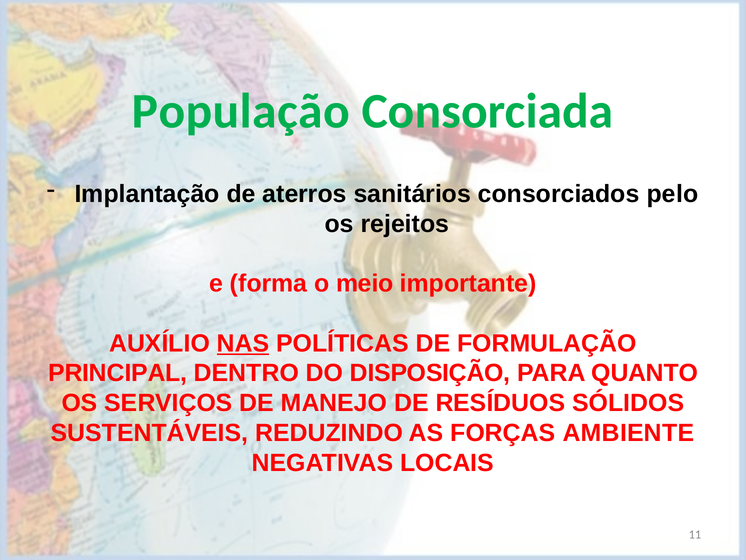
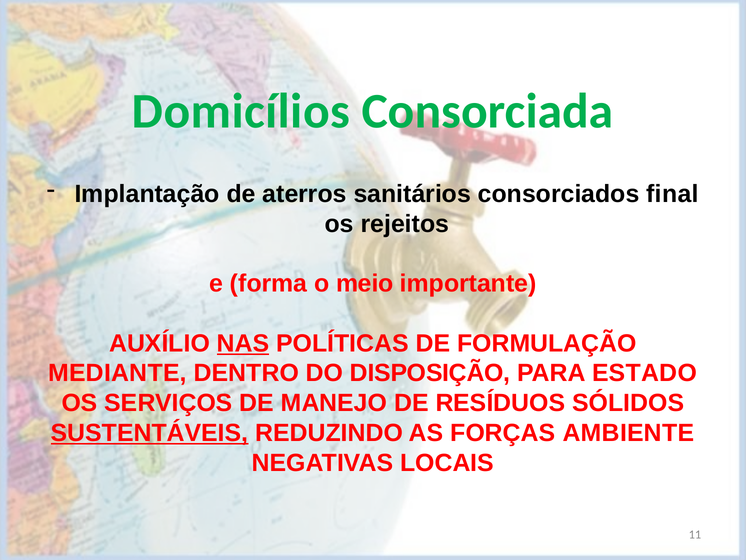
População: População -> Domicílios
pelo: pelo -> final
PRINCIPAL: PRINCIPAL -> MEDIANTE
QUANTO: QUANTO -> ESTADO
SUSTENTÁVEIS underline: none -> present
